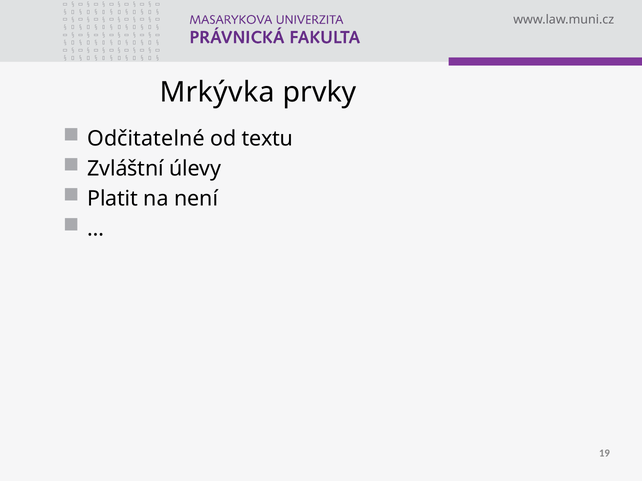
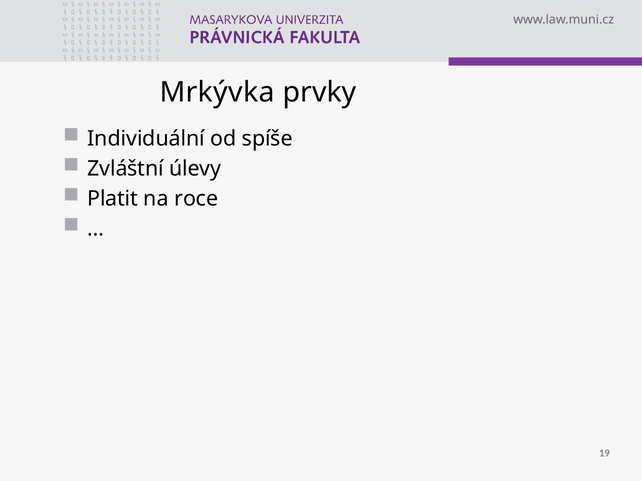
Odčitatelné: Odčitatelné -> Individuální
textu: textu -> spíše
není: není -> roce
